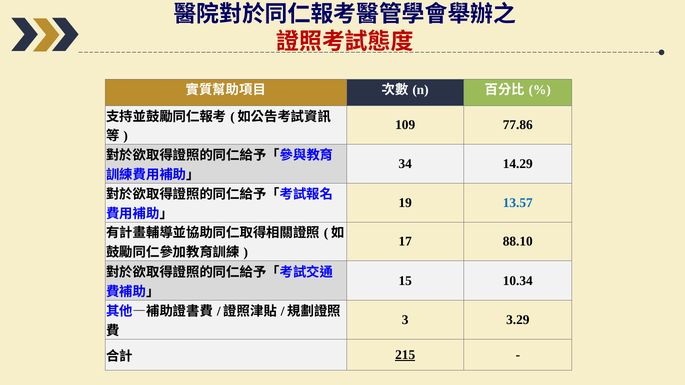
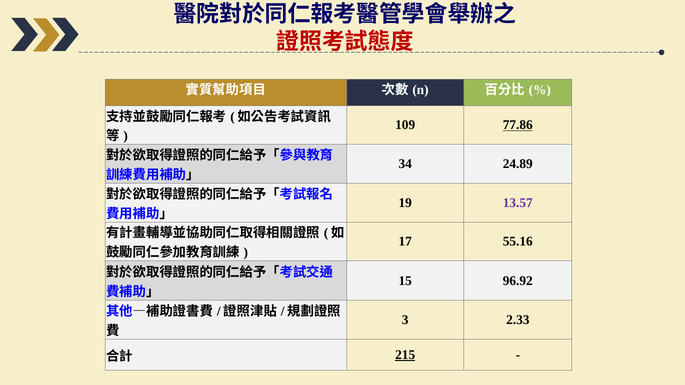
77.86 underline: none -> present
14.29: 14.29 -> 24.89
13.57 colour: blue -> purple
88.10: 88.10 -> 55.16
10.34: 10.34 -> 96.92
3.29: 3.29 -> 2.33
